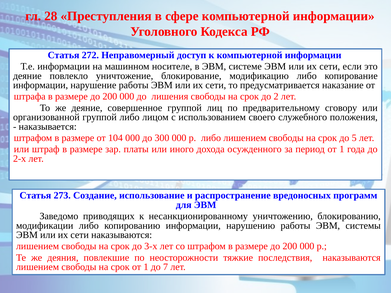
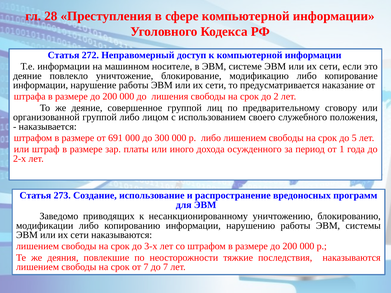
104: 104 -> 691
срок от 1: 1 -> 7
